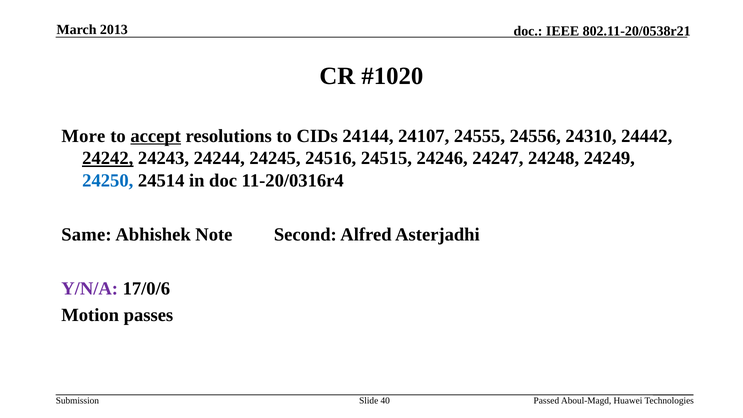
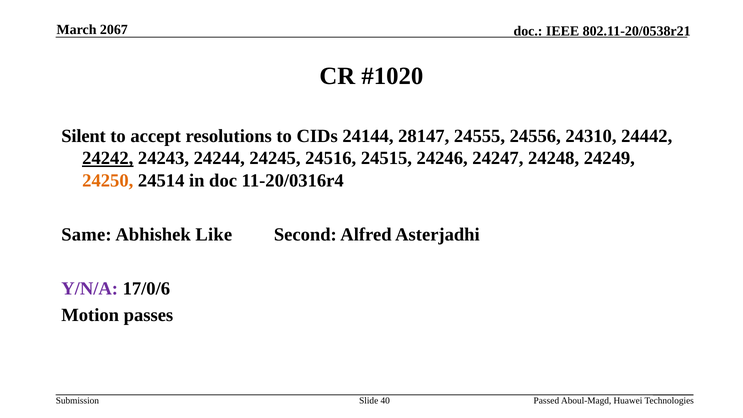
2013: 2013 -> 2067
More: More -> Silent
accept underline: present -> none
24107: 24107 -> 28147
24250 colour: blue -> orange
Note: Note -> Like
